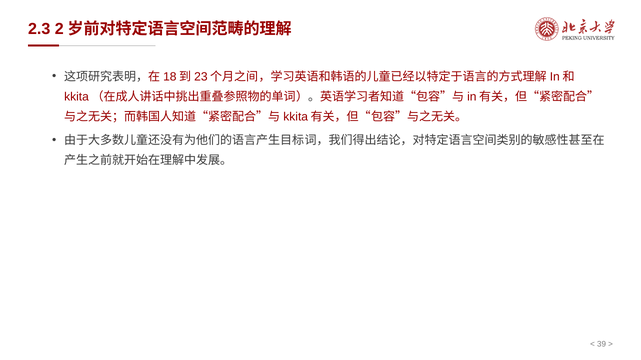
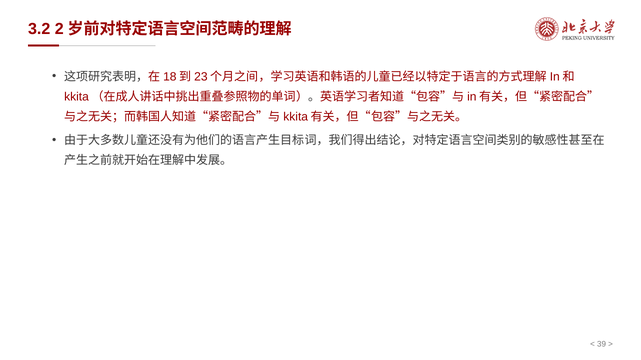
2.3: 2.3 -> 3.2
